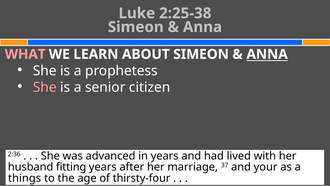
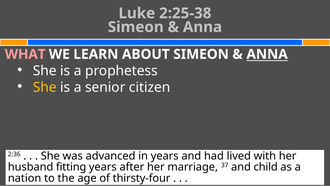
She at (45, 87) colour: pink -> yellow
your: your -> child
things: things -> nation
